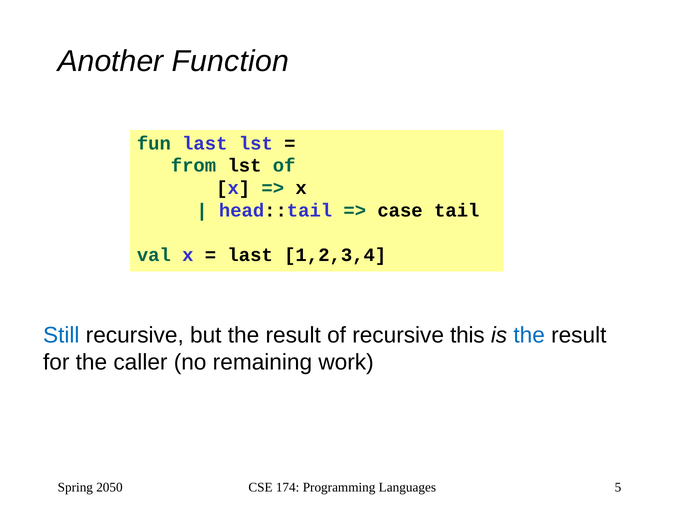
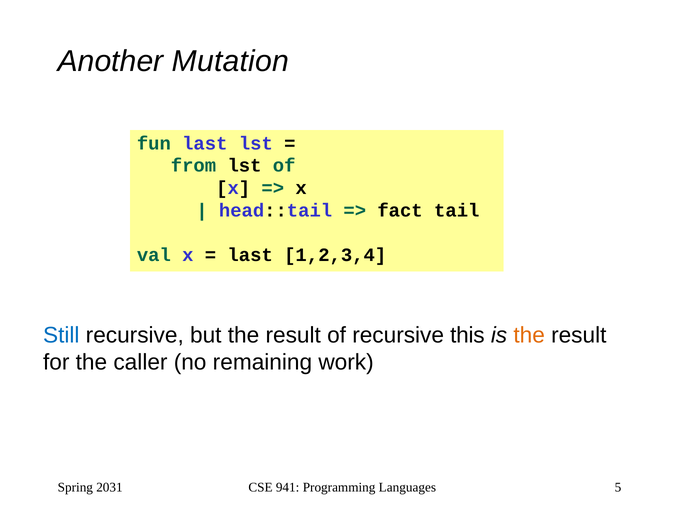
Function: Function -> Mutation
case: case -> fact
the at (529, 335) colour: blue -> orange
2050: 2050 -> 2031
174: 174 -> 941
